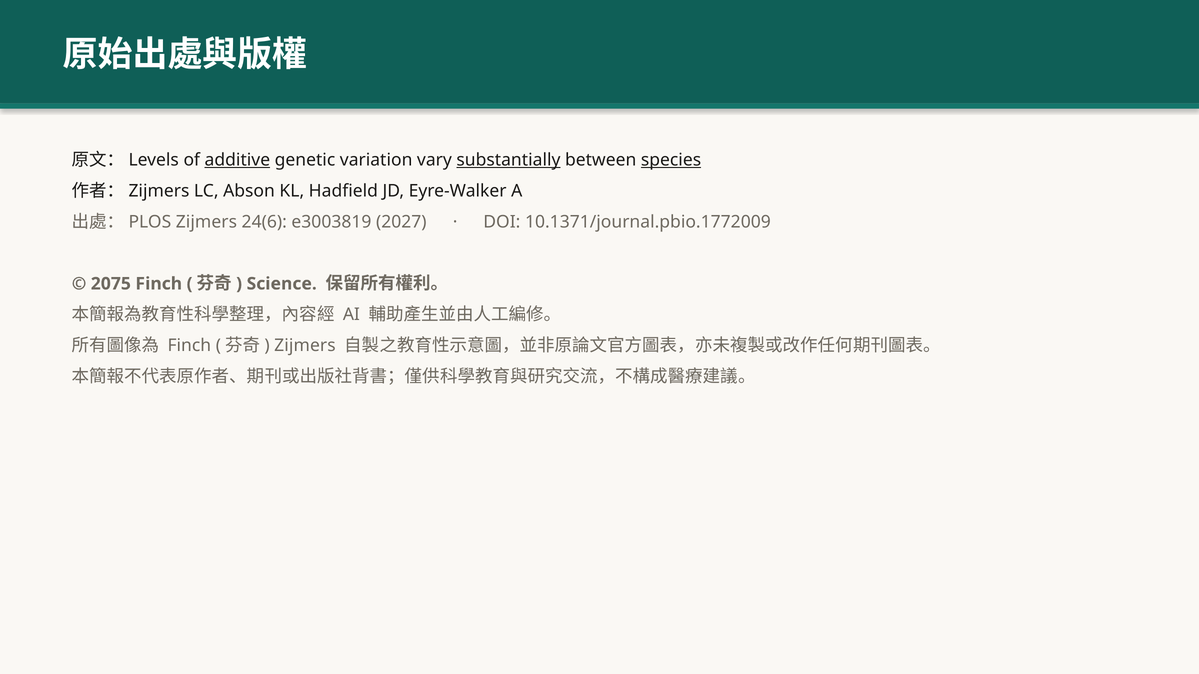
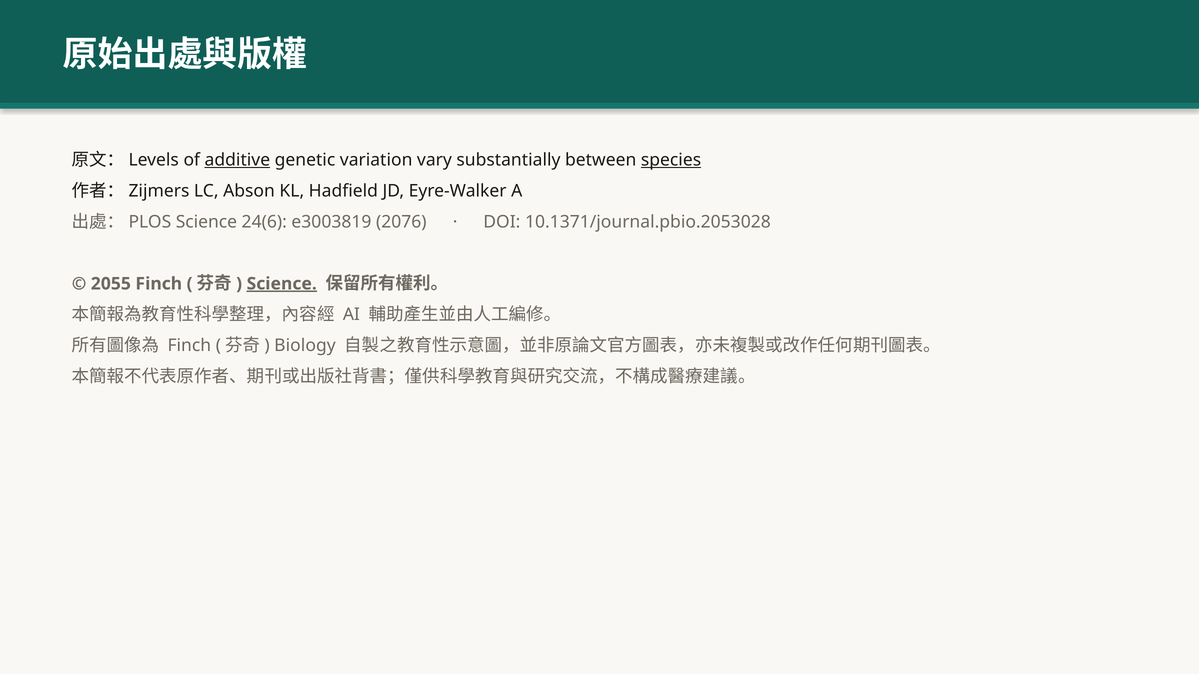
substantially underline: present -> none
Zijmers at (206, 222): Zijmers -> Science
2027: 2027 -> 2076
10.1371/journal.pbio.1772009: 10.1371/journal.pbio.1772009 -> 10.1371/journal.pbio.2053028
2075: 2075 -> 2055
Science at (282, 284) underline: none -> present
Zijmers at (305, 346): Zijmers -> Biology
